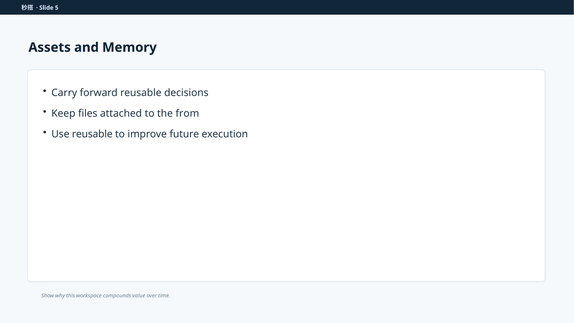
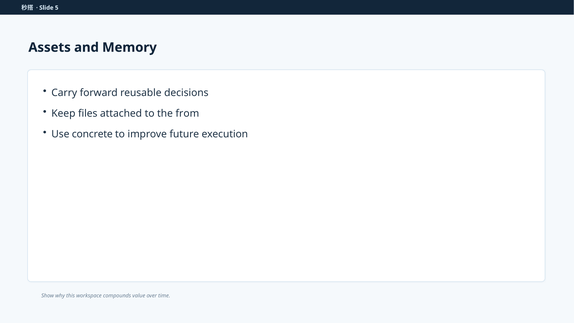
Use reusable: reusable -> concrete
